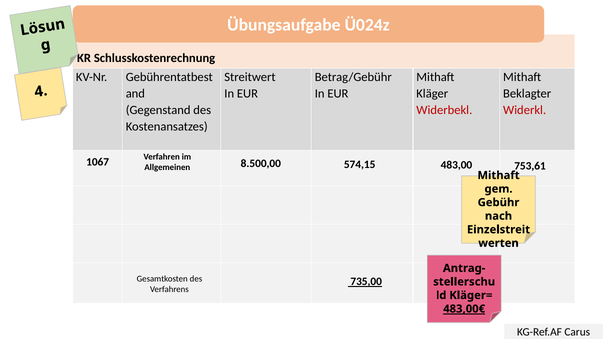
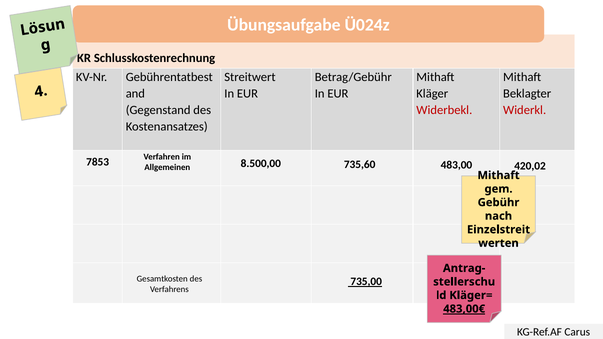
1067: 1067 -> 7853
574,15: 574,15 -> 735,60
753,61: 753,61 -> 420,02
